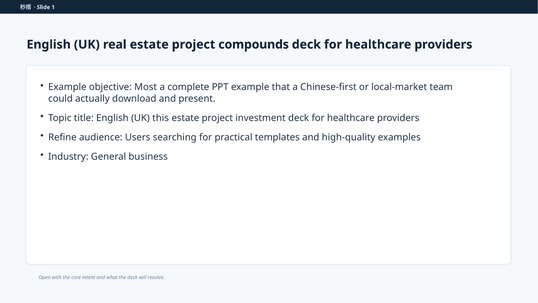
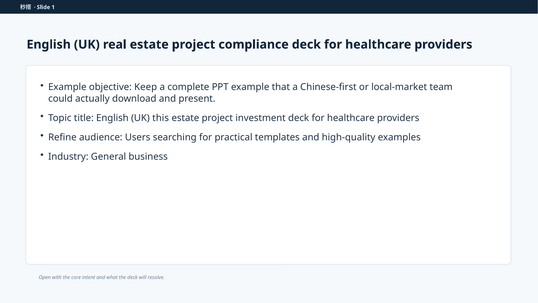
compounds: compounds -> compliance
Most: Most -> Keep
